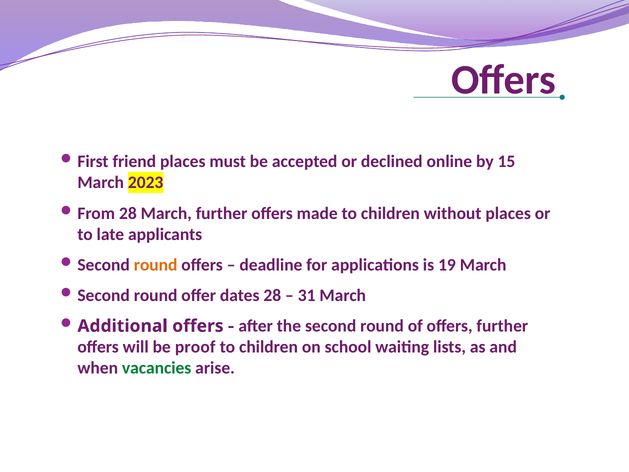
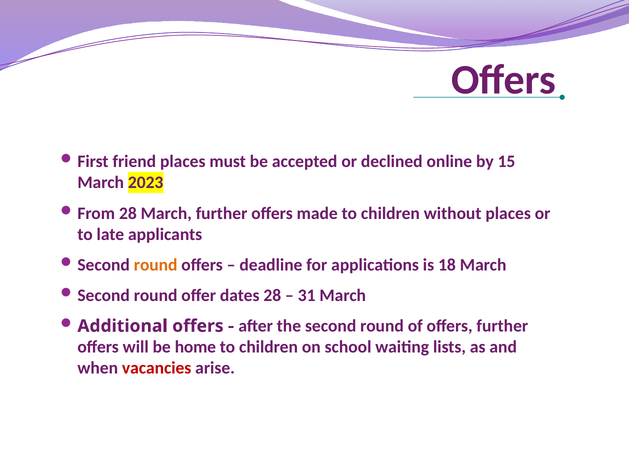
19: 19 -> 18
proof: proof -> home
vacancies colour: green -> red
